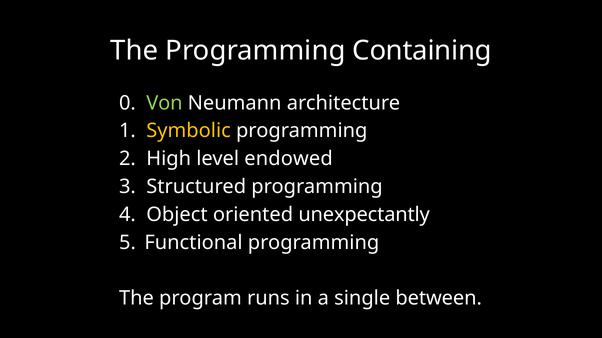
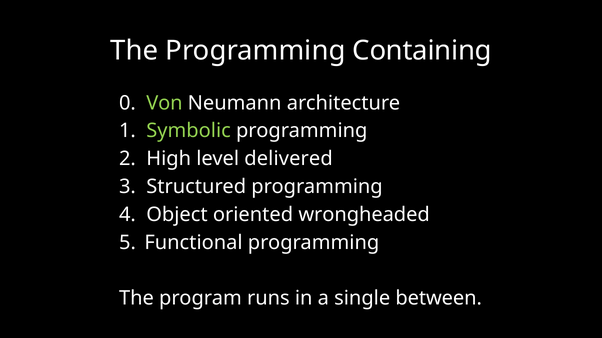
Symbolic colour: yellow -> light green
endowed: endowed -> delivered
unexpectantly: unexpectantly -> wrongheaded
